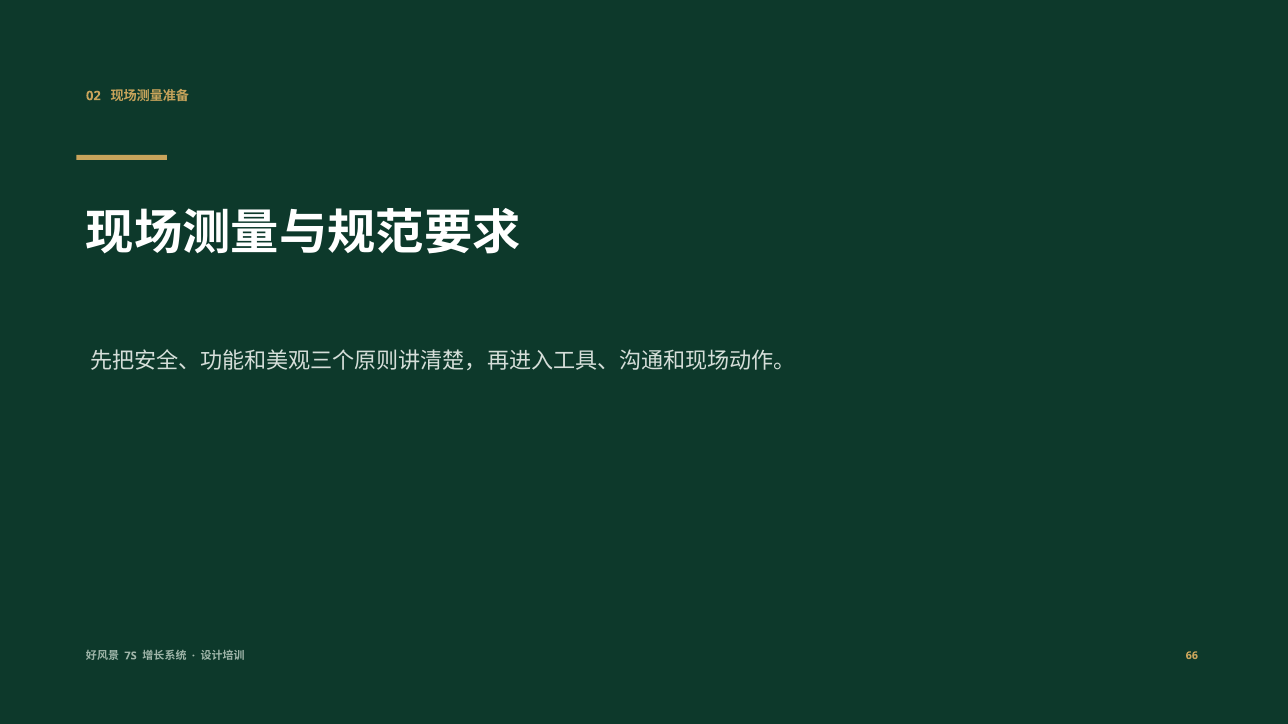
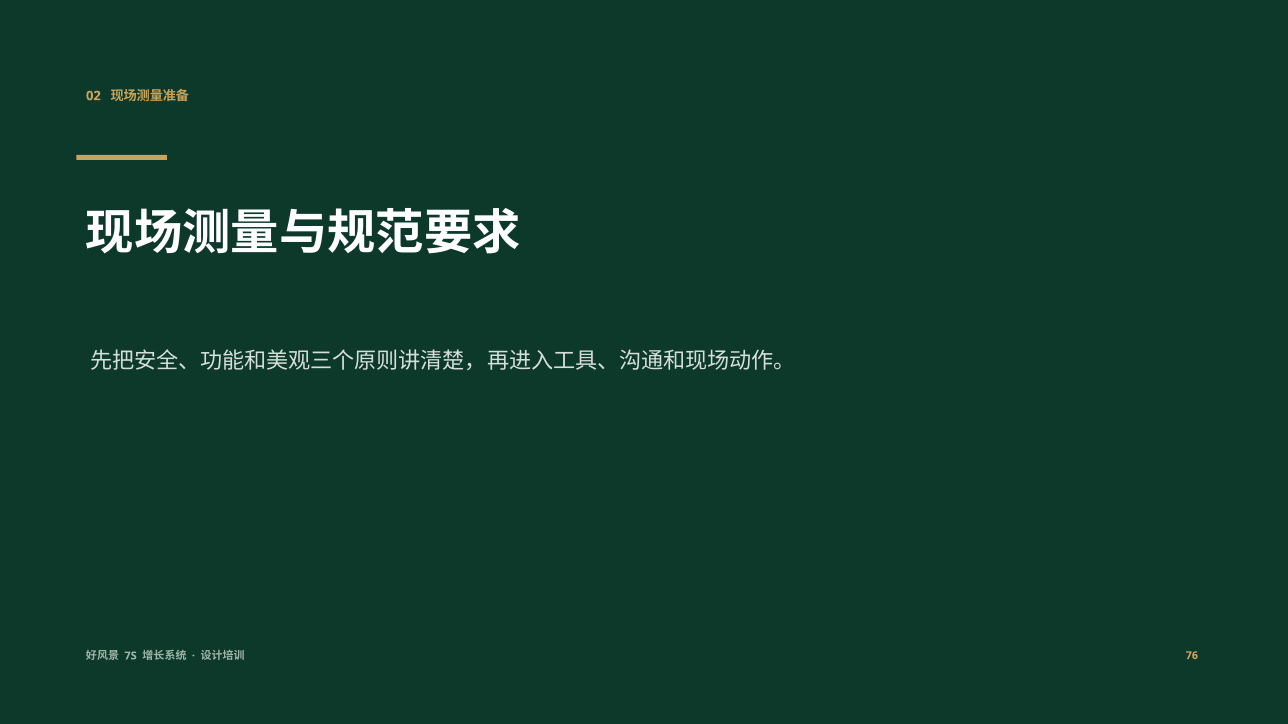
66: 66 -> 76
